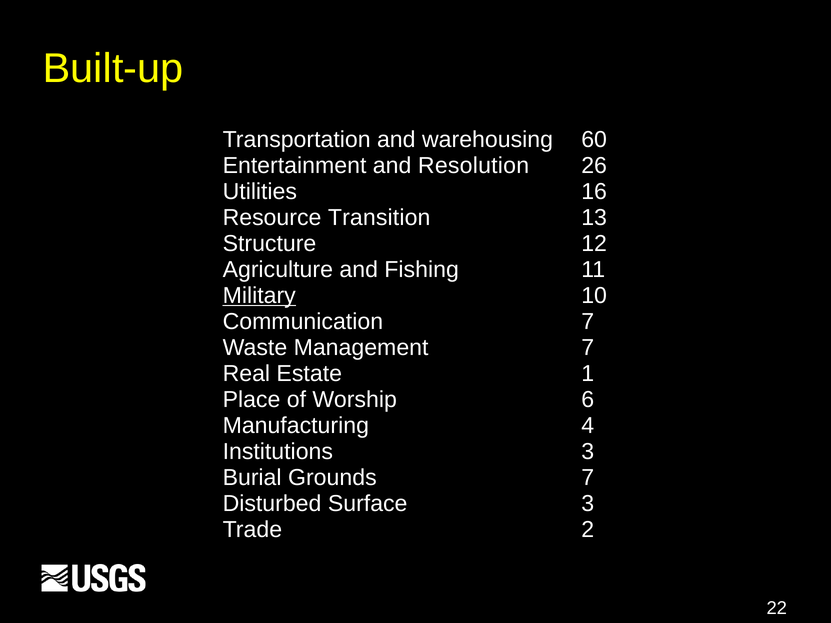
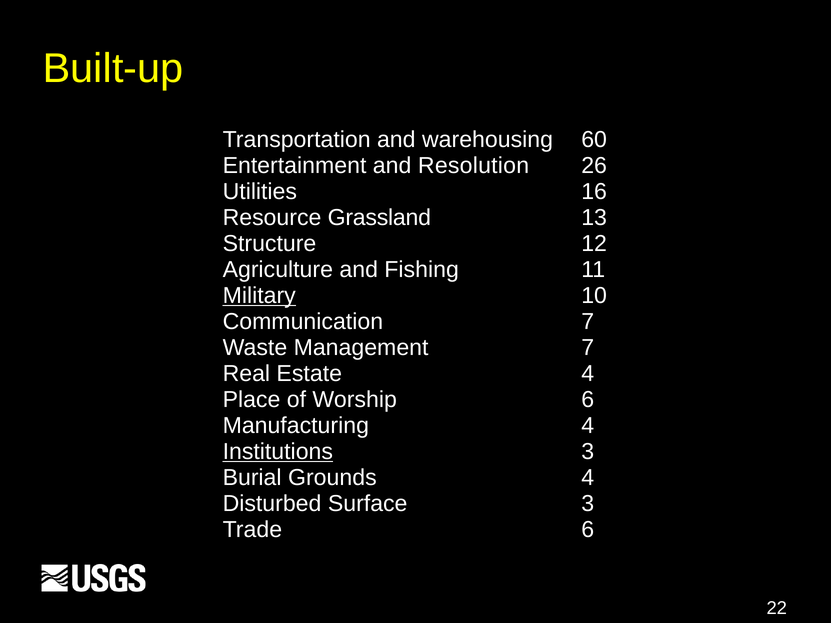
Transition: Transition -> Grassland
Estate 1: 1 -> 4
Institutions underline: none -> present
Grounds 7: 7 -> 4
Trade 2: 2 -> 6
